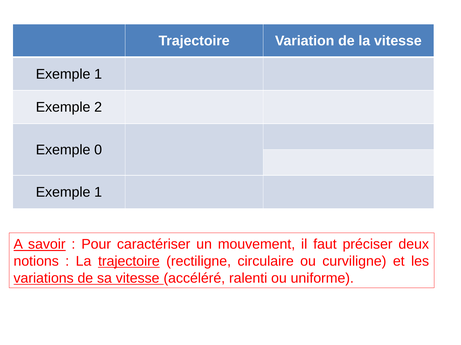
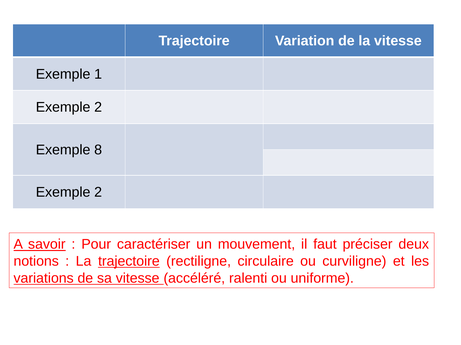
0: 0 -> 8
1 at (98, 193): 1 -> 2
